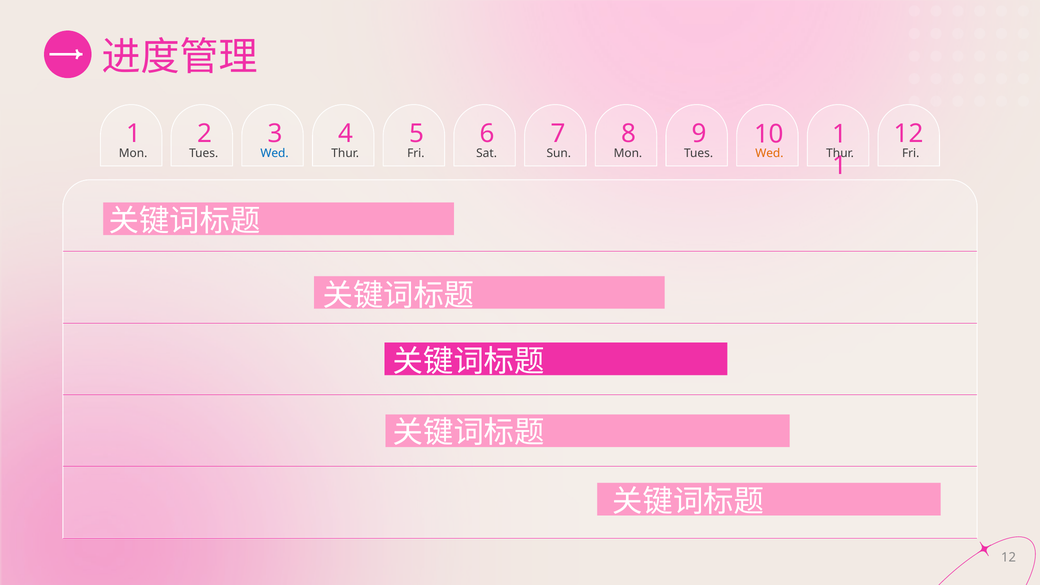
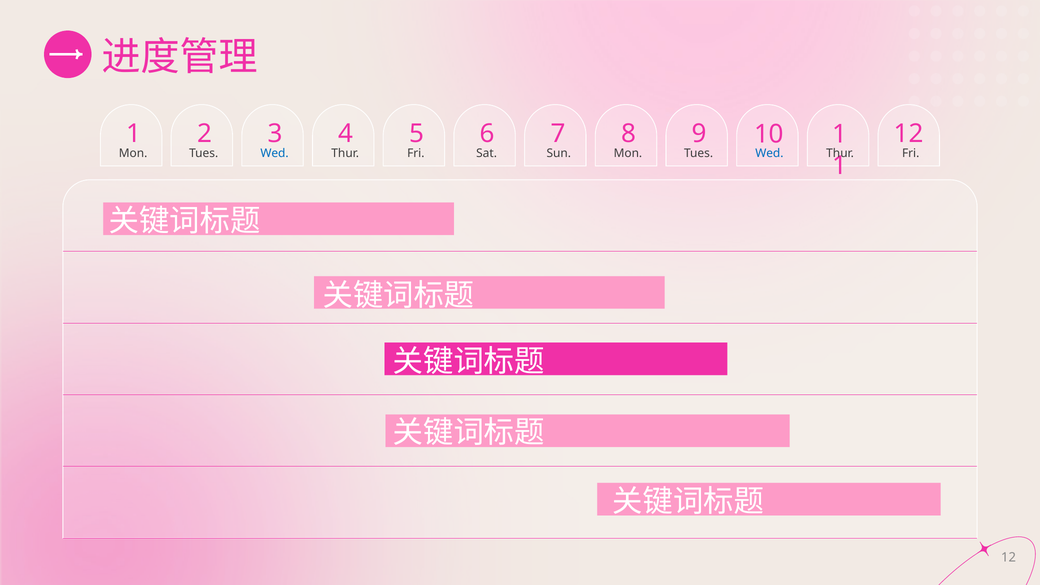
Wed at (769, 153) colour: orange -> blue
